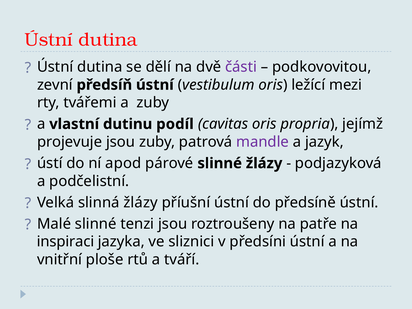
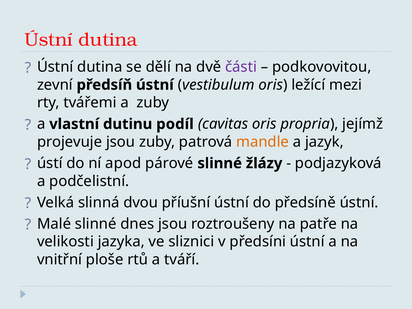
mandle colour: purple -> orange
slinná žlázy: žlázy -> dvou
tenzi: tenzi -> dnes
inspiraci: inspiraci -> velikosti
